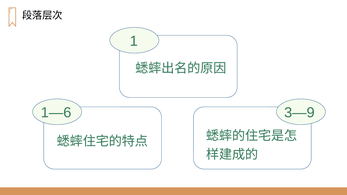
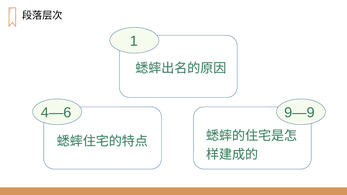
1—6: 1—6 -> 4—6
3—9: 3—9 -> 9—9
